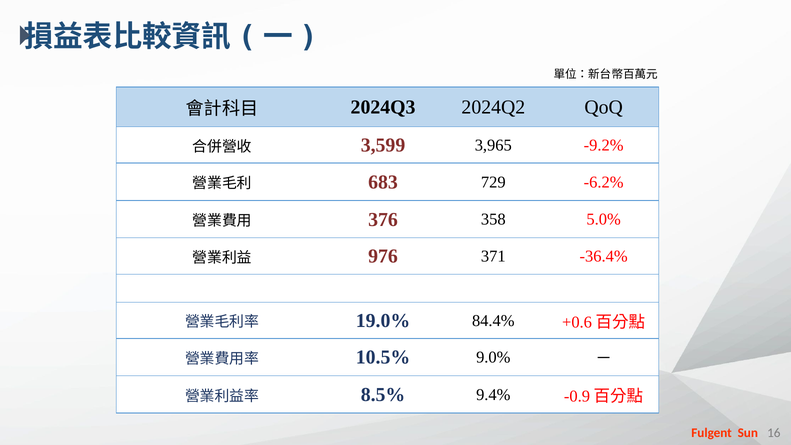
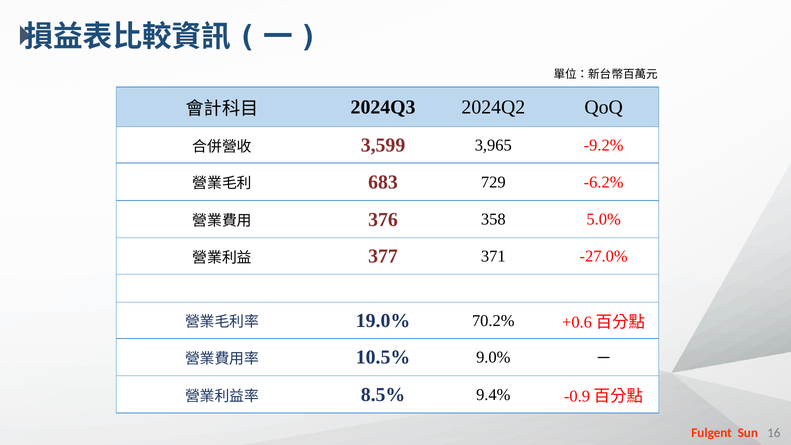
976: 976 -> 377
-36.4%: -36.4% -> -27.0%
84.4%: 84.4% -> 70.2%
